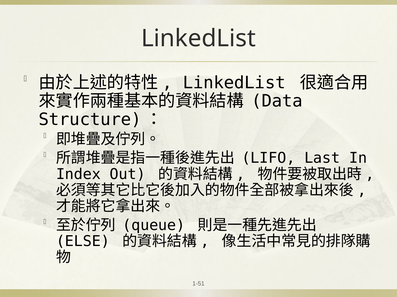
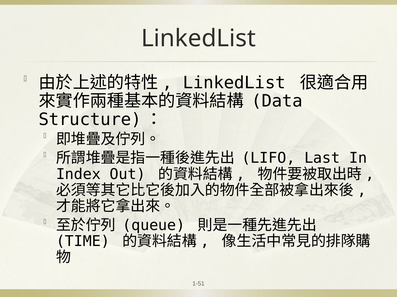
ELSE: ELSE -> TIME
